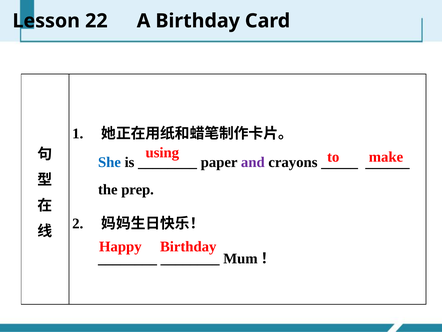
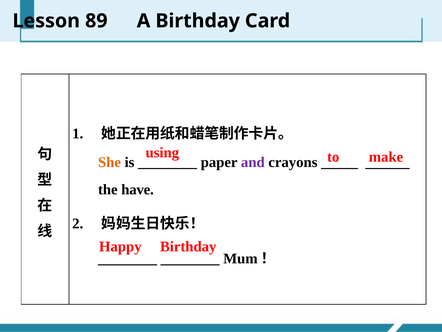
22: 22 -> 89
She colour: blue -> orange
prep: prep -> have
